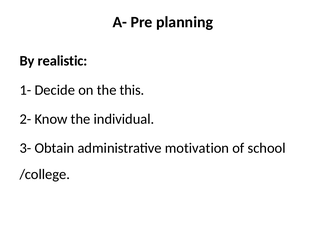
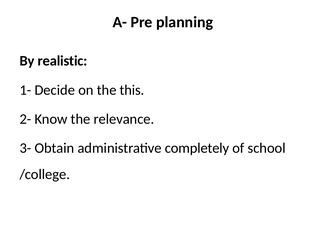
individual: individual -> relevance
motivation: motivation -> completely
